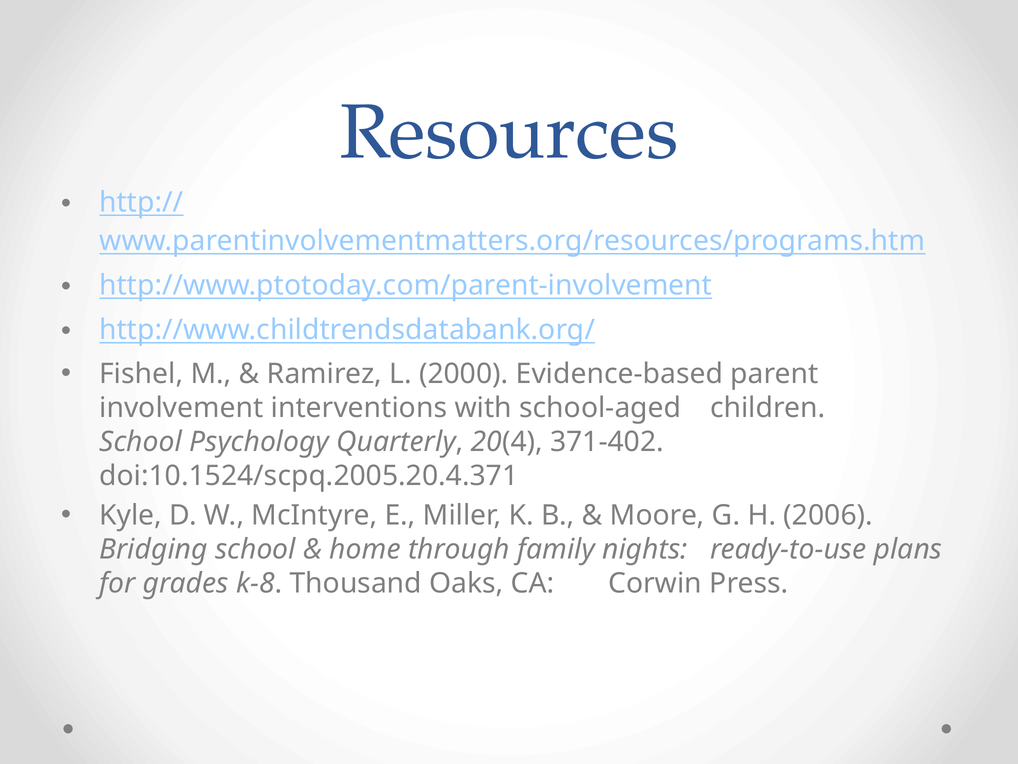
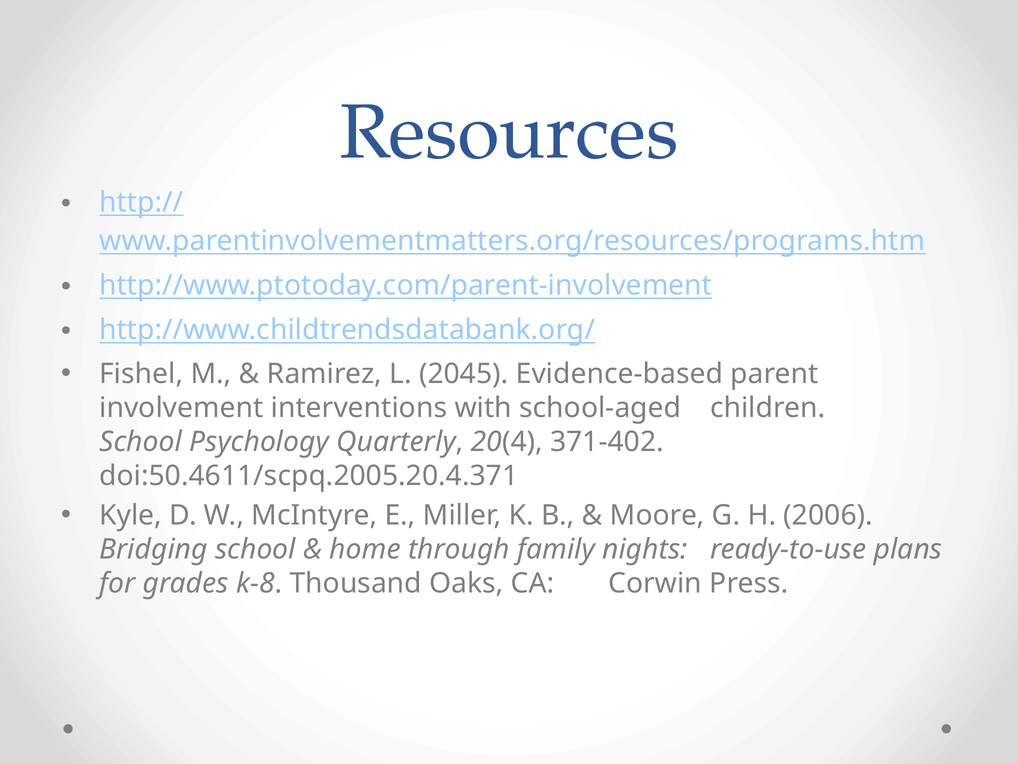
2000: 2000 -> 2045
doi:10.1524/scpq.2005.20.4.371: doi:10.1524/scpq.2005.20.4.371 -> doi:50.4611/scpq.2005.20.4.371
